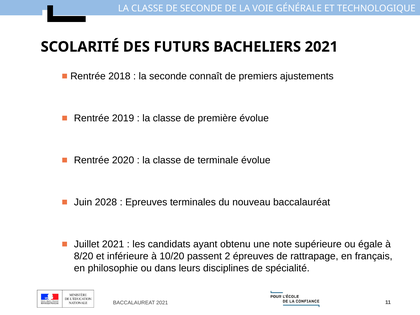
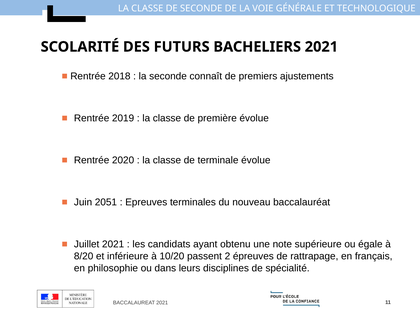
2028: 2028 -> 2051
